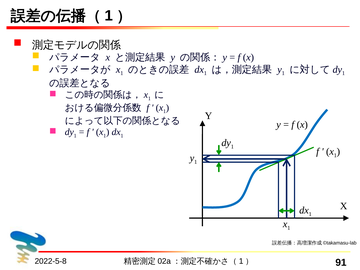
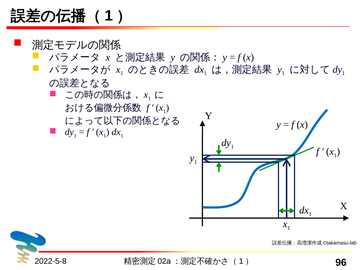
91: 91 -> 96
